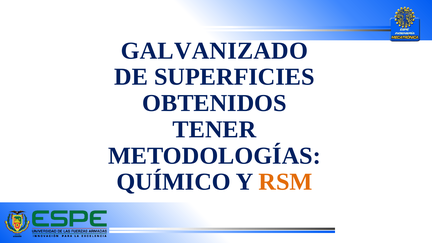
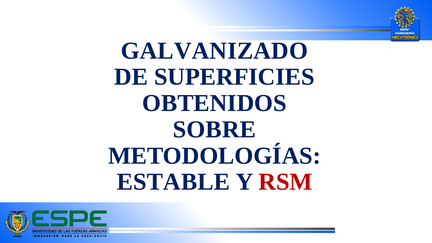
TENER: TENER -> SOBRE
QUÍMICO: QUÍMICO -> ESTABLE
RSM colour: orange -> red
